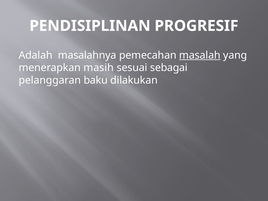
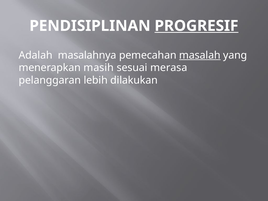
PROGRESIF underline: none -> present
sebagai: sebagai -> merasa
baku: baku -> lebih
